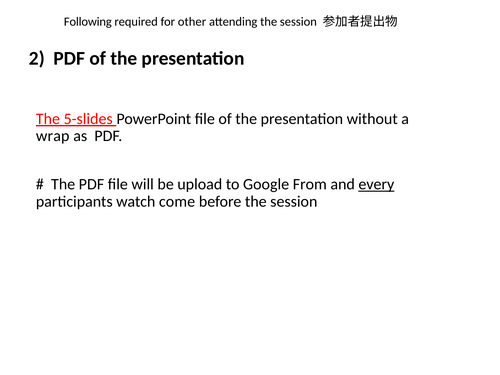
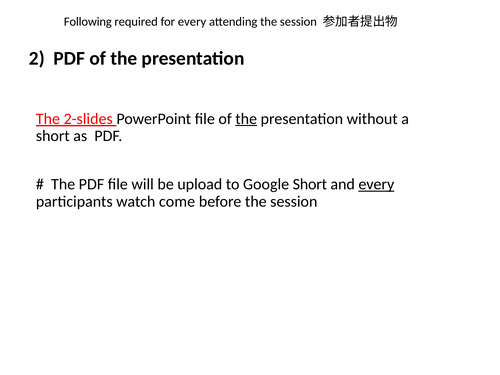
for other: other -> every
5-slides: 5-slides -> 2-slides
the at (246, 119) underline: none -> present
wrap at (53, 136): wrap -> short
Google From: From -> Short
